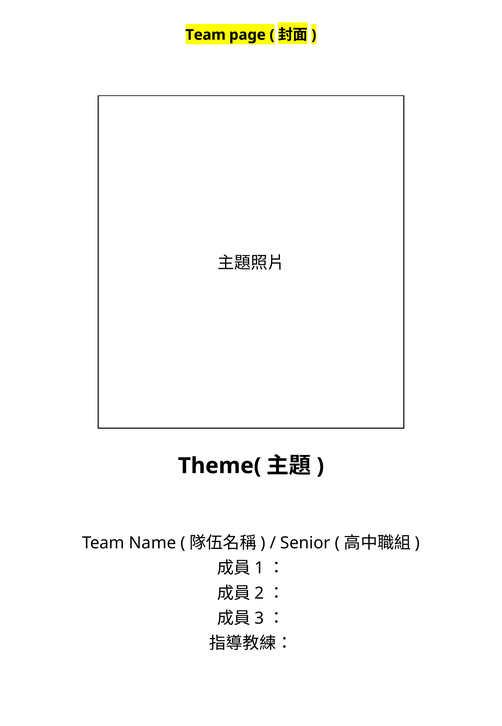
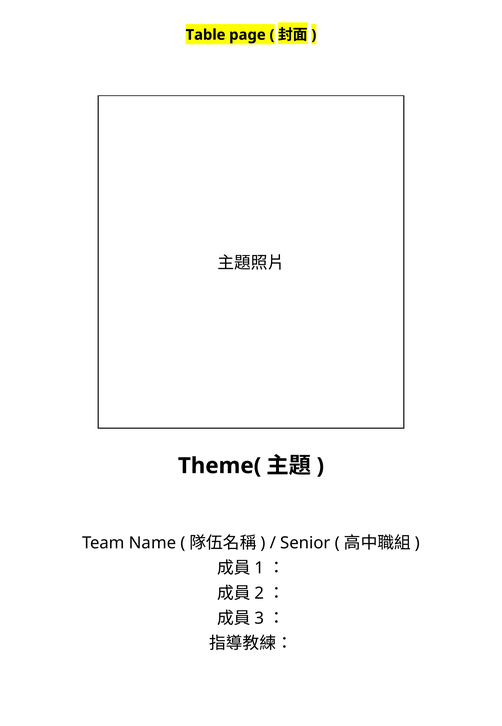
Team at (206, 35): Team -> Table
